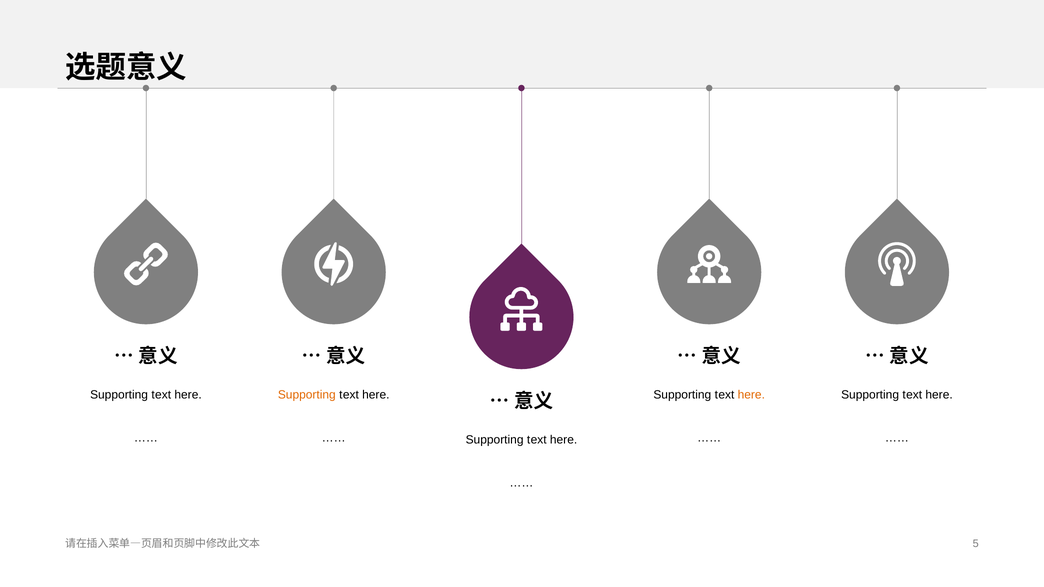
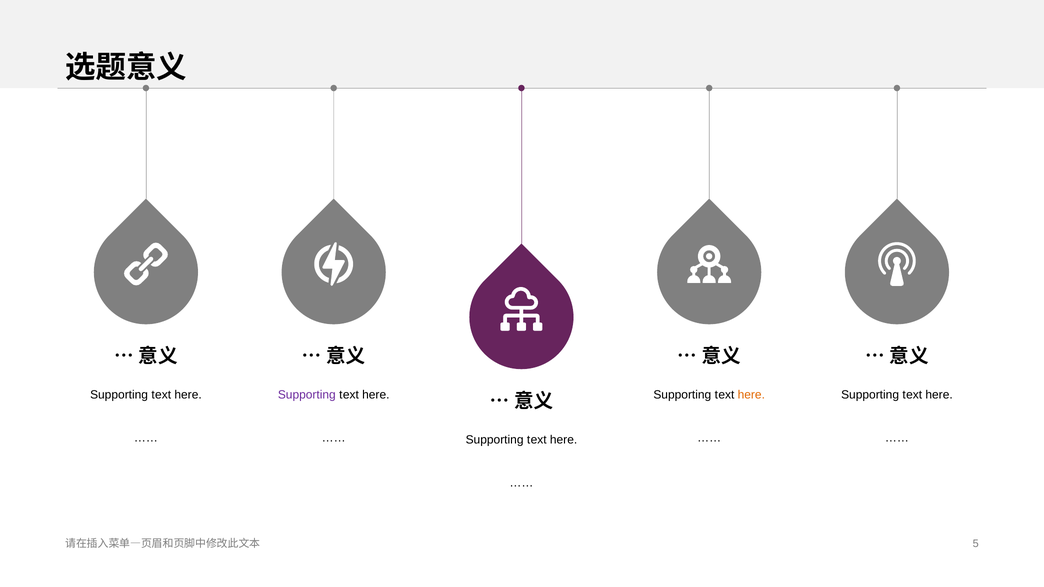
Supporting at (307, 395) colour: orange -> purple
